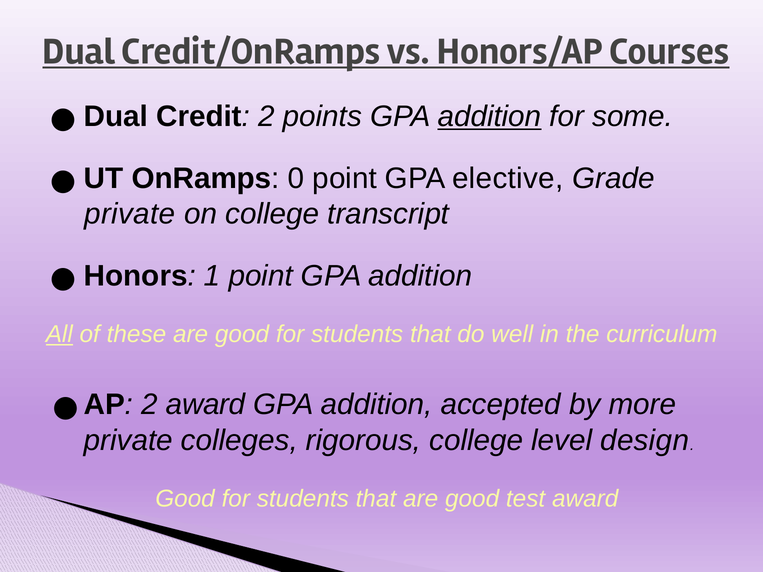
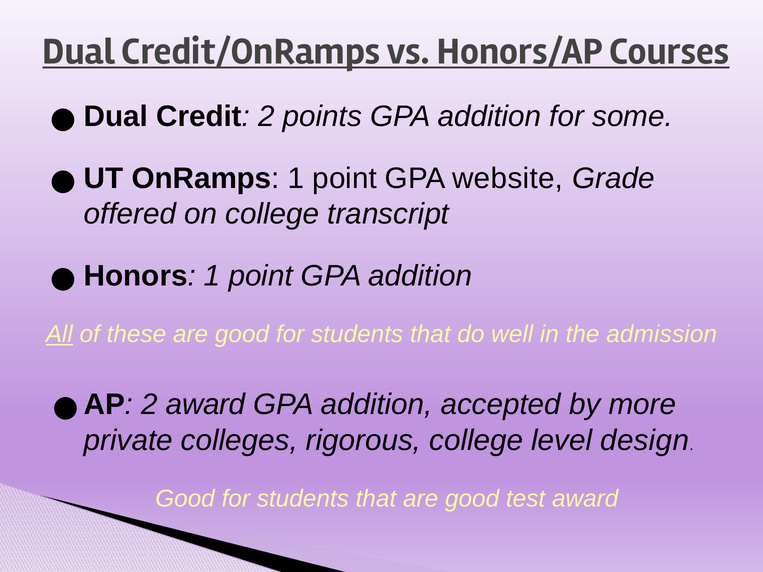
addition at (489, 117) underline: present -> none
OnRamps 0: 0 -> 1
elective: elective -> website
private at (130, 214): private -> offered
curriculum: curriculum -> admission
